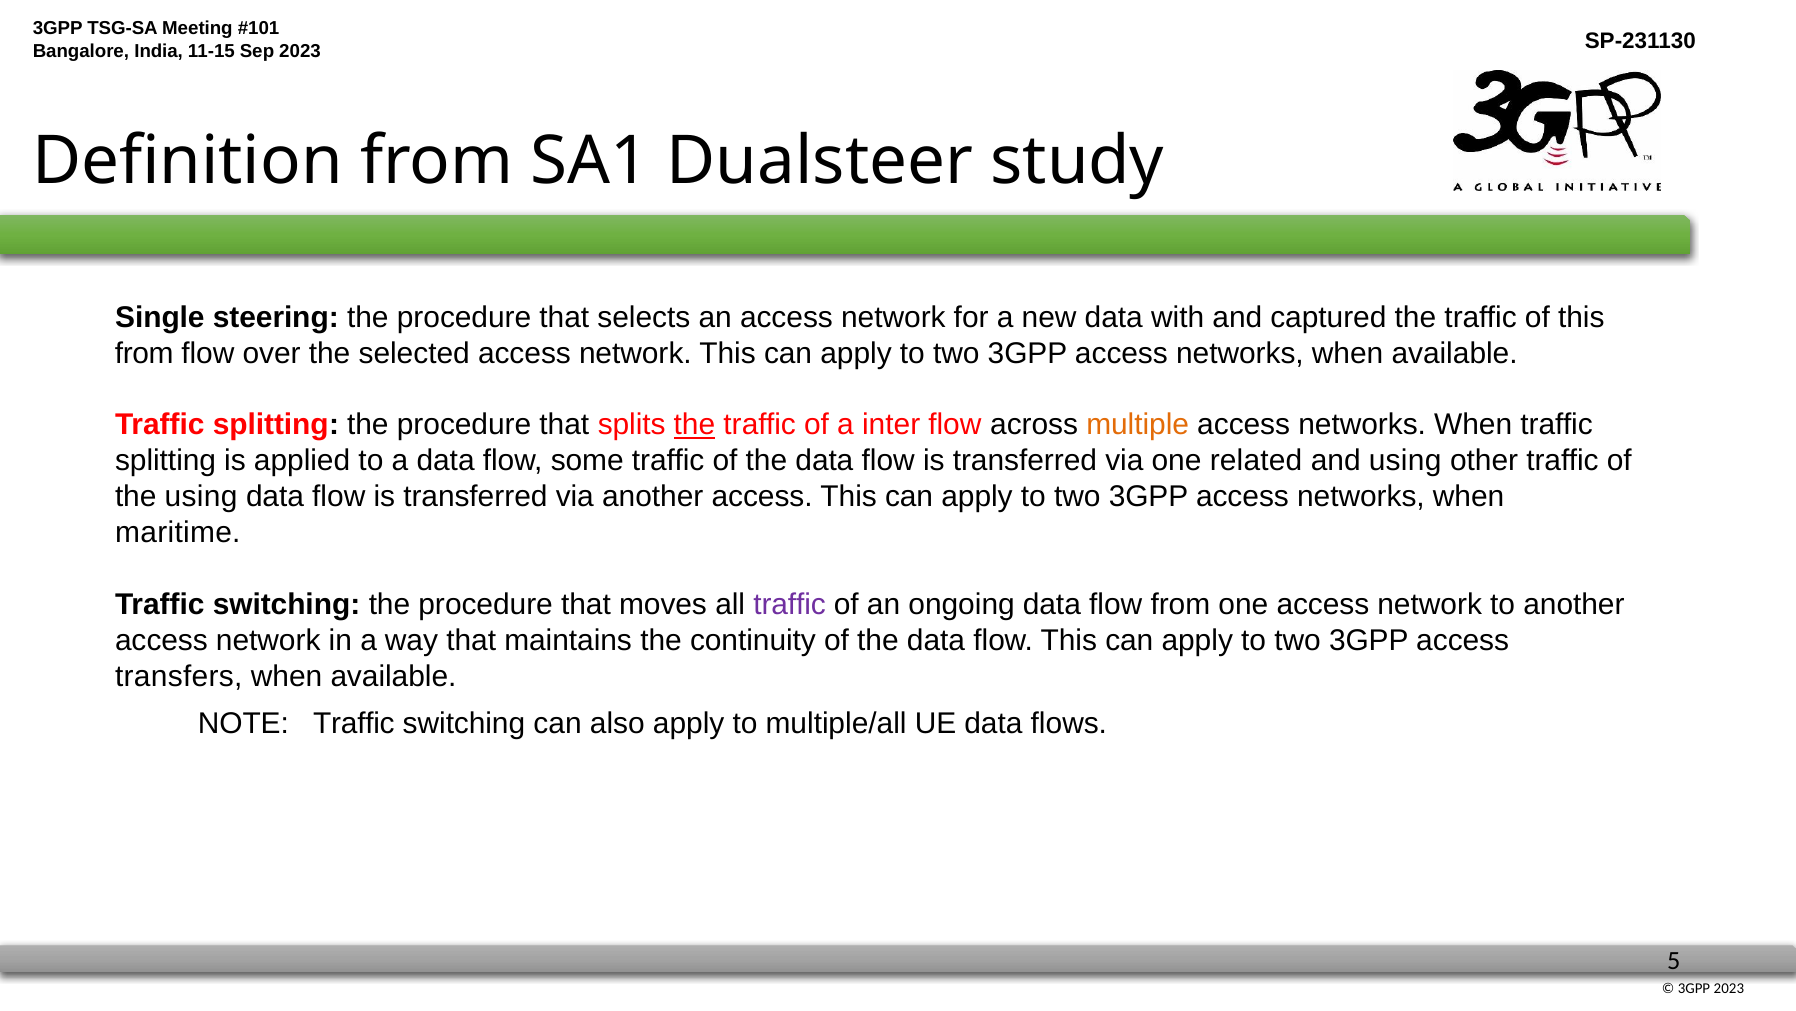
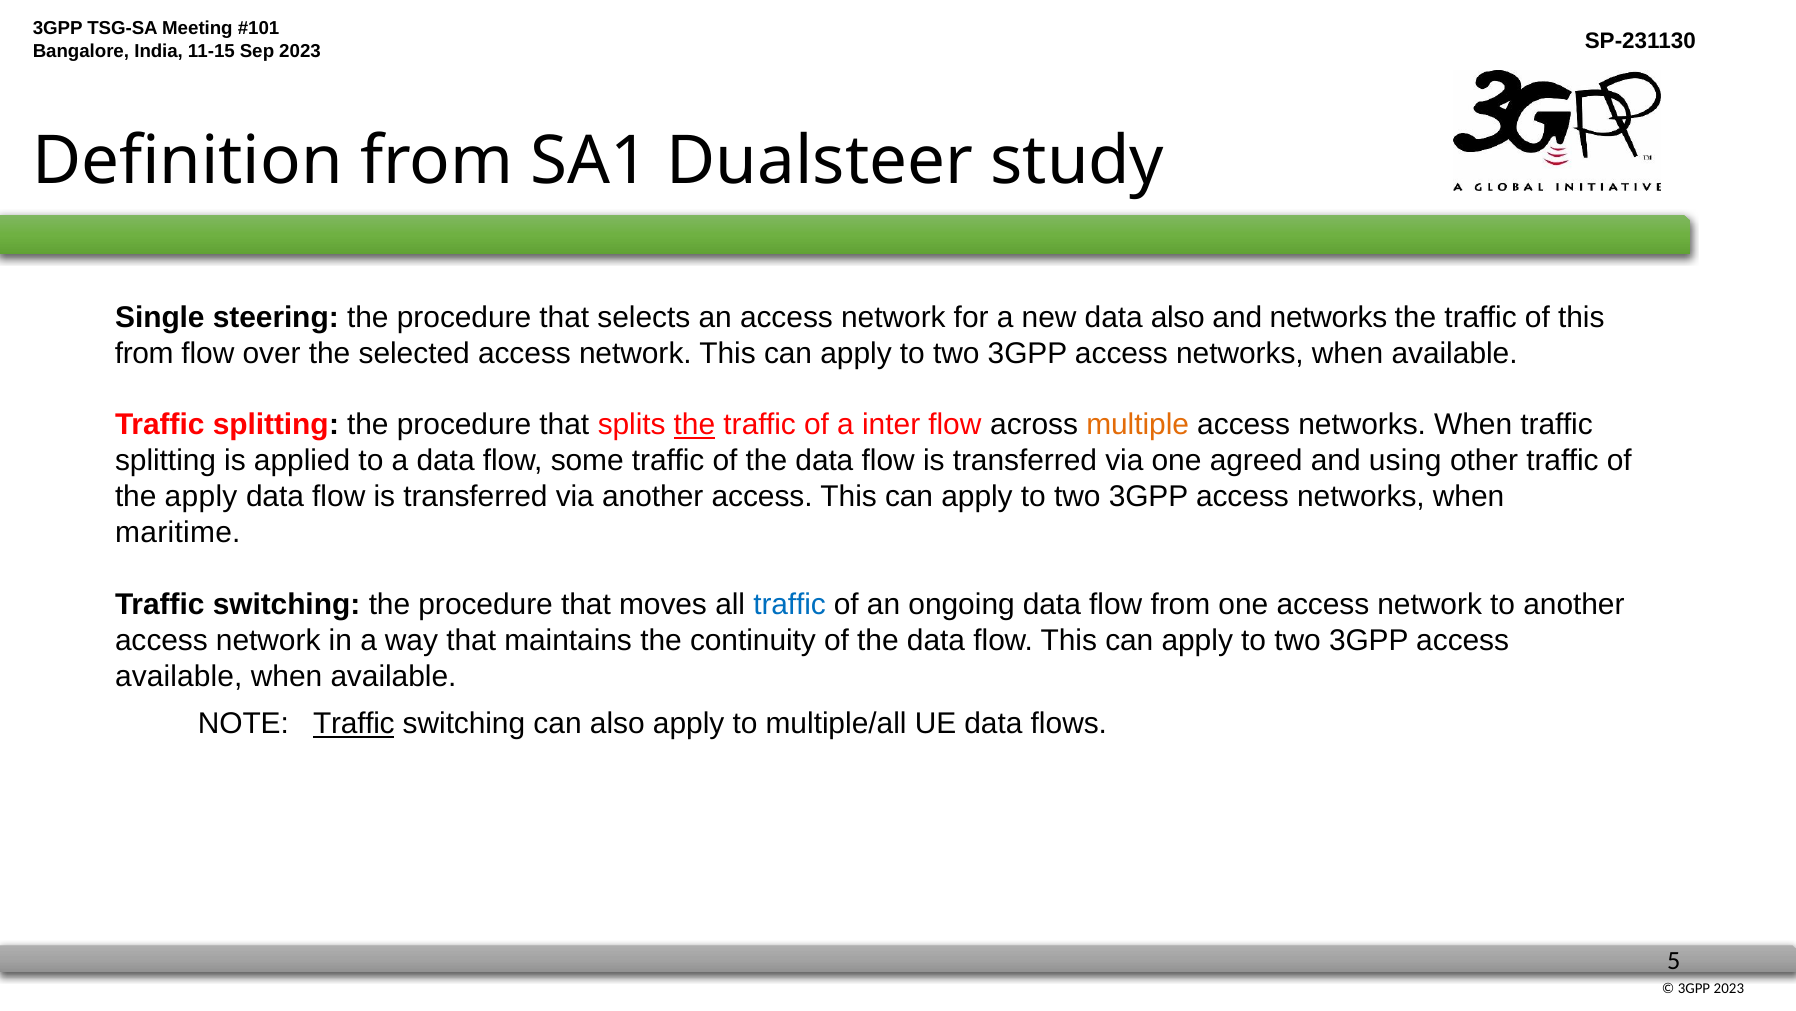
data with: with -> also
and captured: captured -> networks
related: related -> agreed
the using: using -> apply
traffic at (790, 604) colour: purple -> blue
transfers at (179, 676): transfers -> available
Traffic at (354, 723) underline: none -> present
